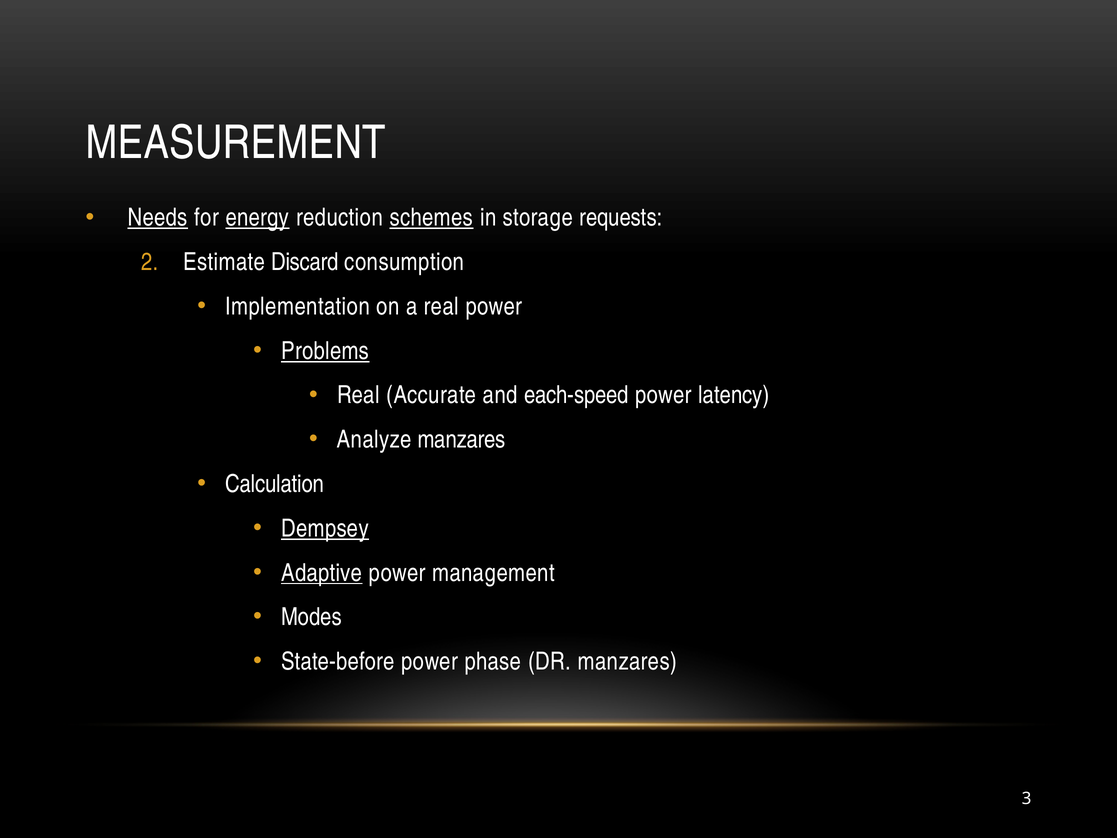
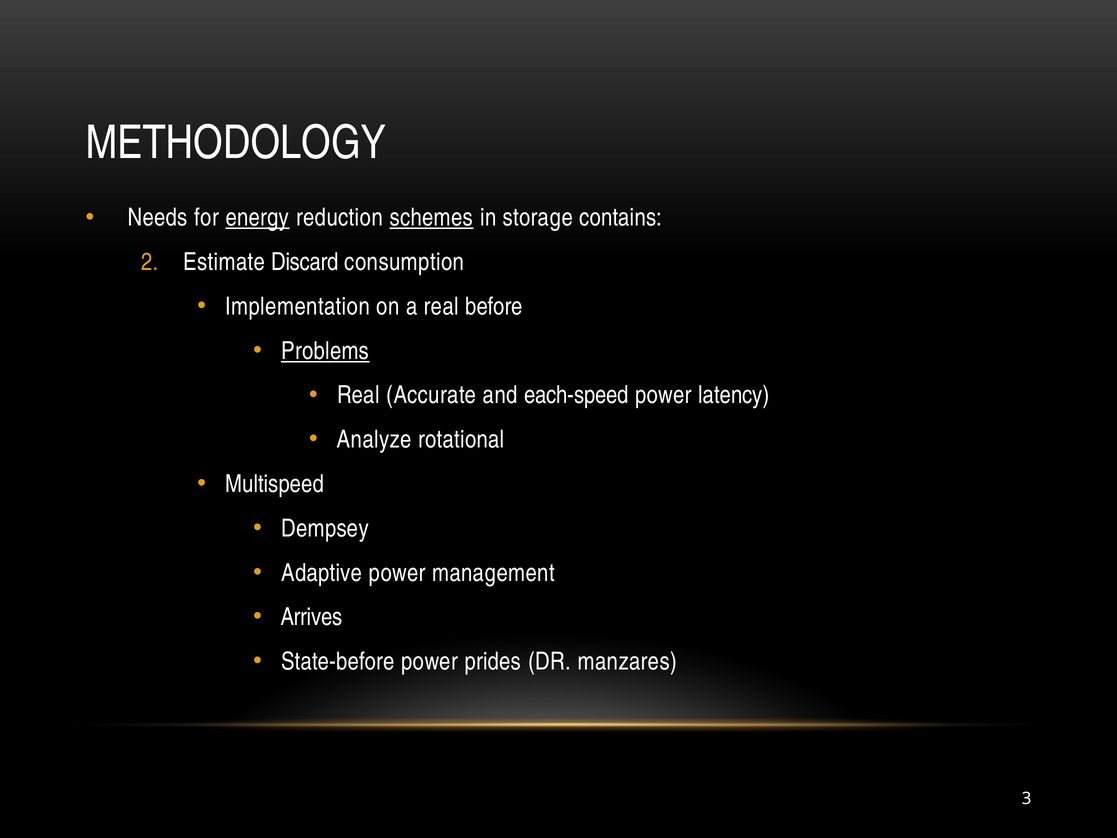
MEASUREMENT: MEASUREMENT -> METHODOLOGY
Needs underline: present -> none
requests: requests -> contains
real power: power -> before
Analyze manzares: manzares -> rotational
Calculation: Calculation -> Multispeed
Dempsey underline: present -> none
Adaptive underline: present -> none
Modes: Modes -> Arrives
phase: phase -> prides
